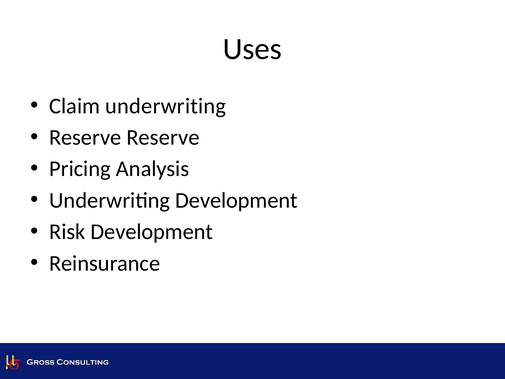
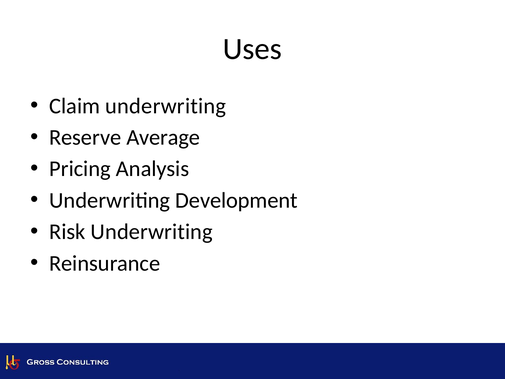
Reserve Reserve: Reserve -> Average
Risk Development: Development -> Underwriting
